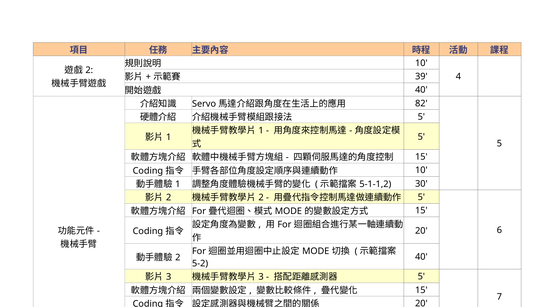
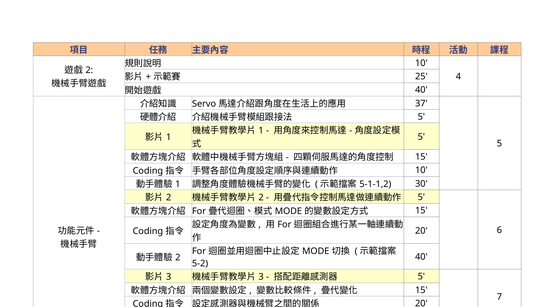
39: 39 -> 25
82: 82 -> 37
